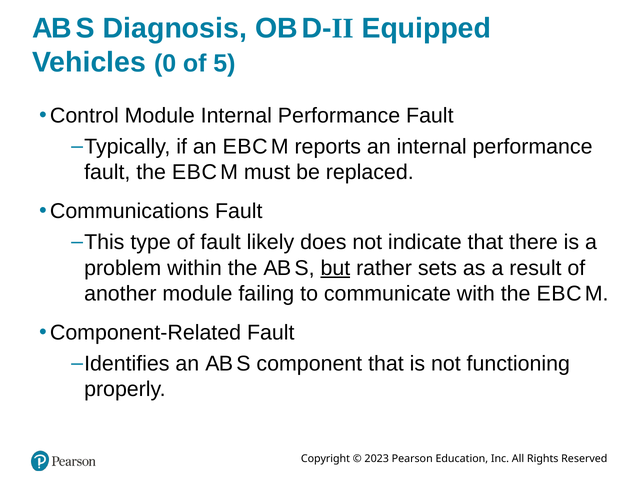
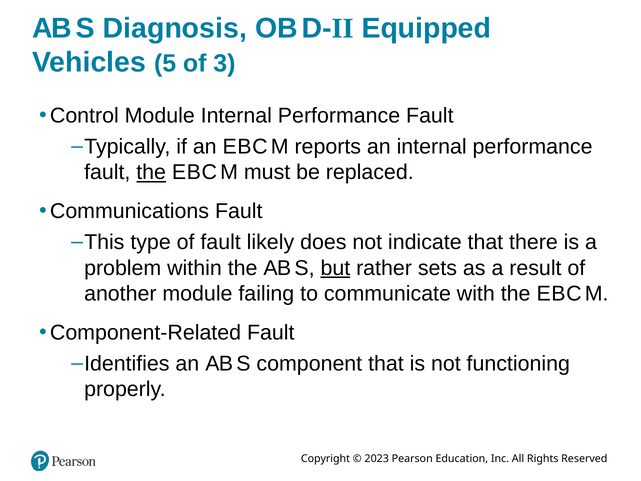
0: 0 -> 5
5: 5 -> 3
the at (151, 172) underline: none -> present
